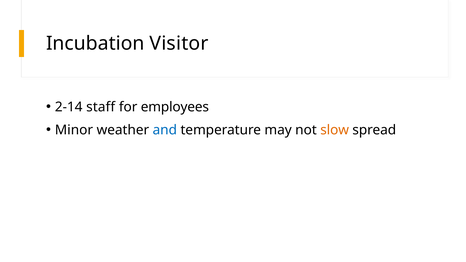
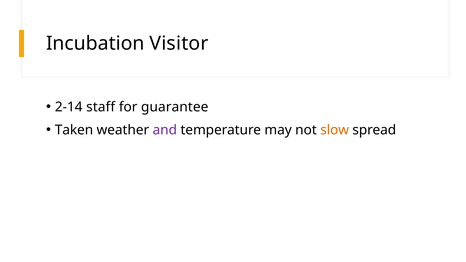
employees: employees -> guarantee
Minor: Minor -> Taken
and colour: blue -> purple
